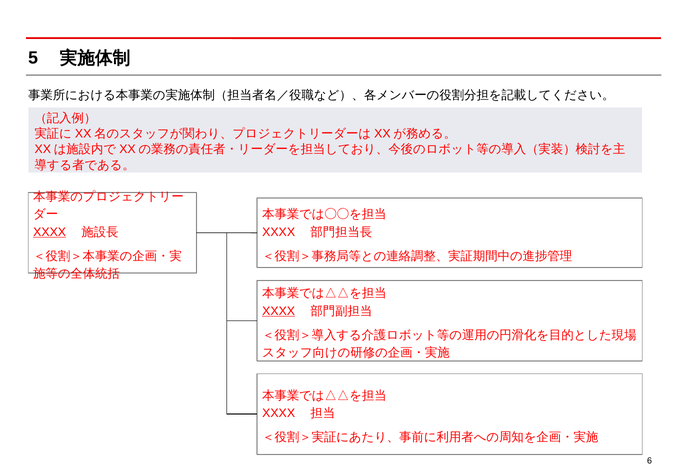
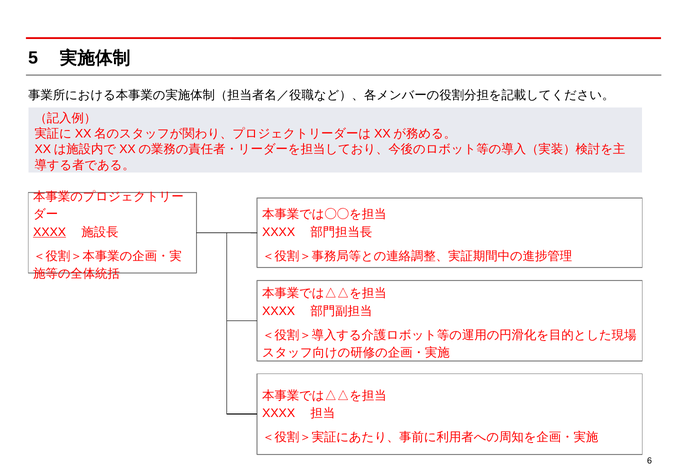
XXXX at (279, 311) underline: present -> none
